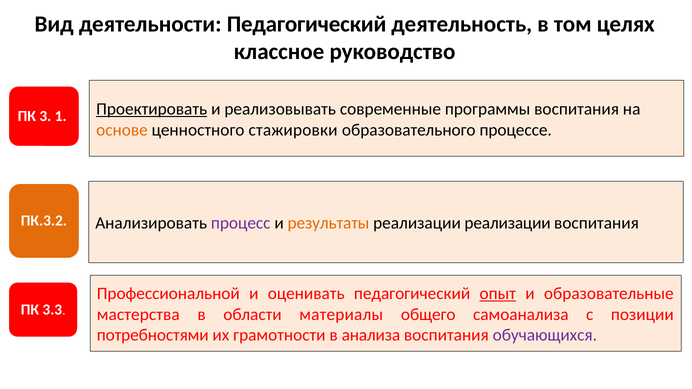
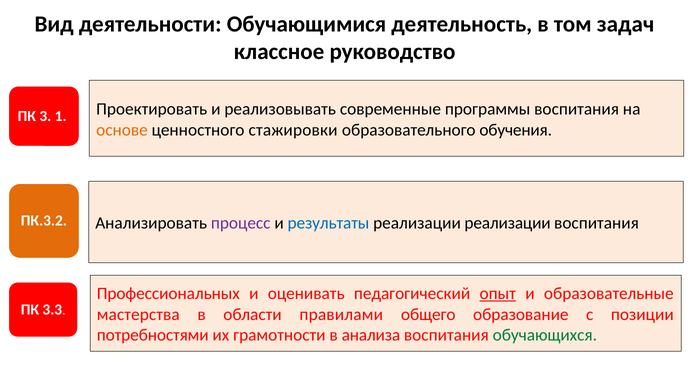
деятельности Педагогический: Педагогический -> Обучающимися
целях: целях -> задач
Проектировать underline: present -> none
процессе: процессе -> обучения
результаты colour: orange -> blue
Профессиональной: Профессиональной -> Профессиональных
материалы: материалы -> правилами
самоанализа: самоанализа -> образование
обучающихся colour: purple -> green
